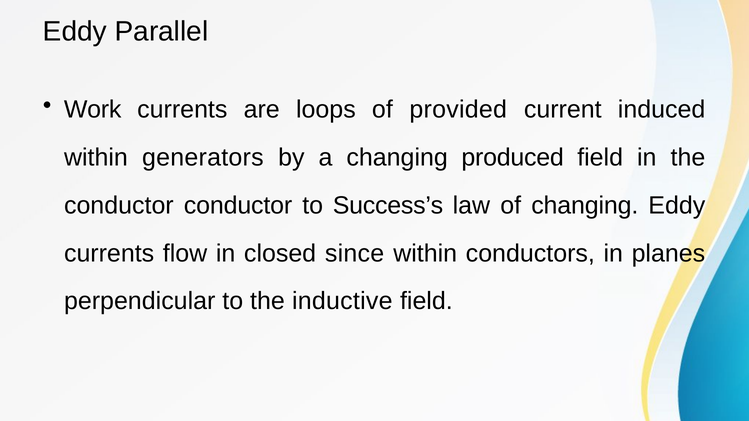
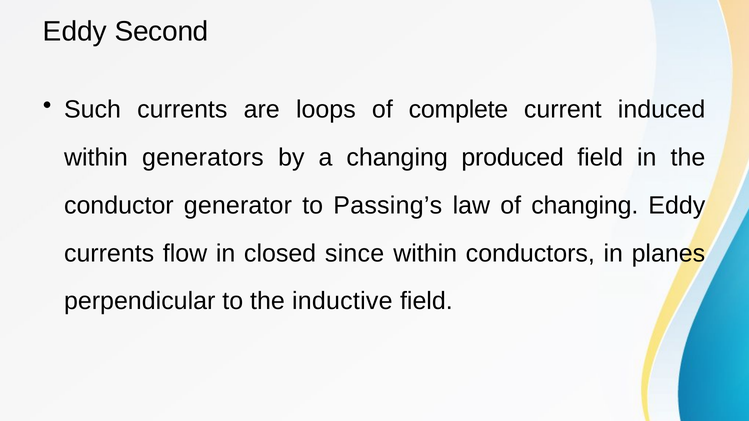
Parallel: Parallel -> Second
Work: Work -> Such
provided: provided -> complete
conductor conductor: conductor -> generator
Success’s: Success’s -> Passing’s
